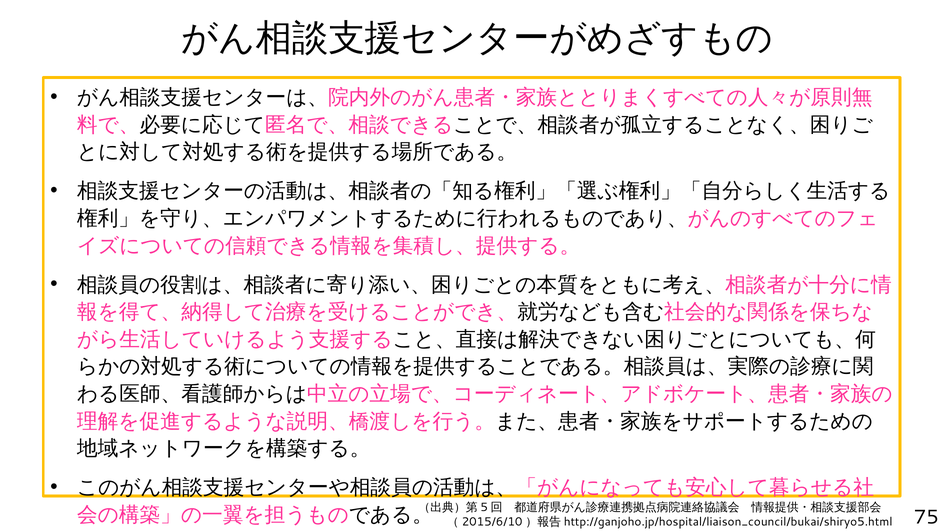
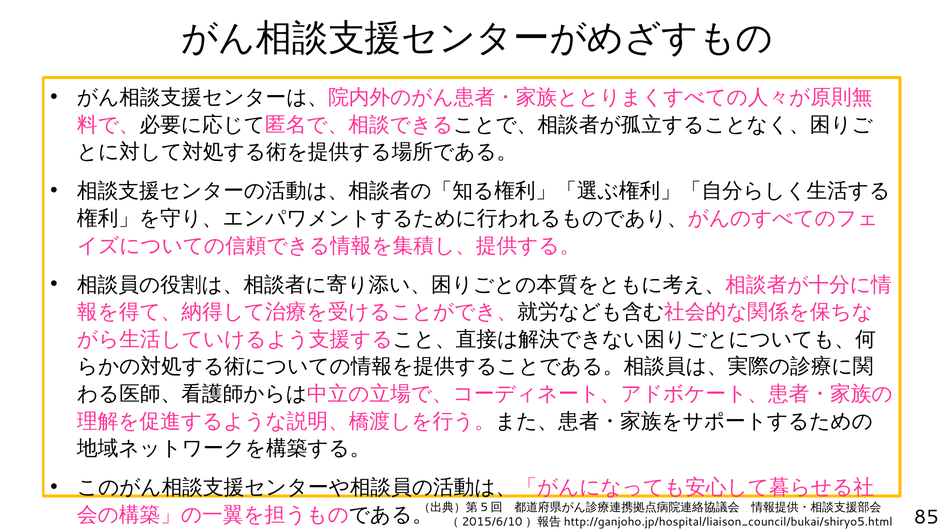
75: 75 -> 85
